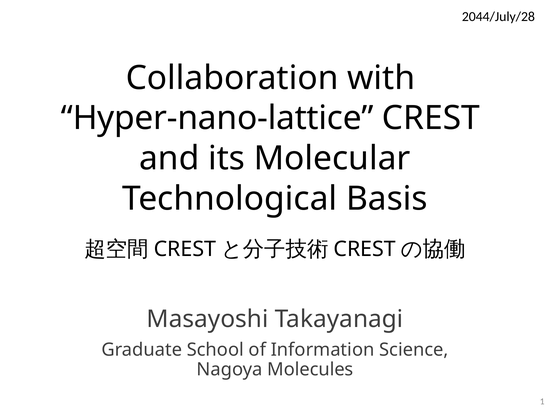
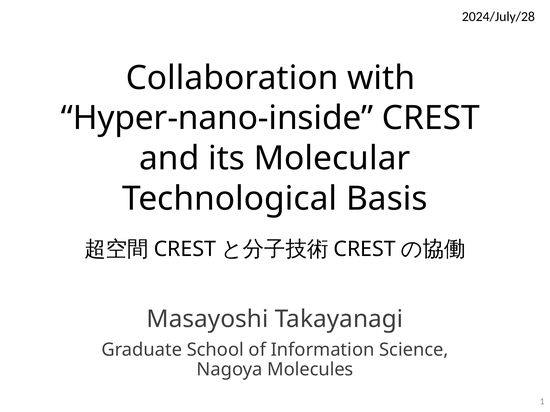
2044/July/28: 2044/July/28 -> 2024/July/28
Hyper-nano-lattice: Hyper-nano-lattice -> Hyper-nano-inside
